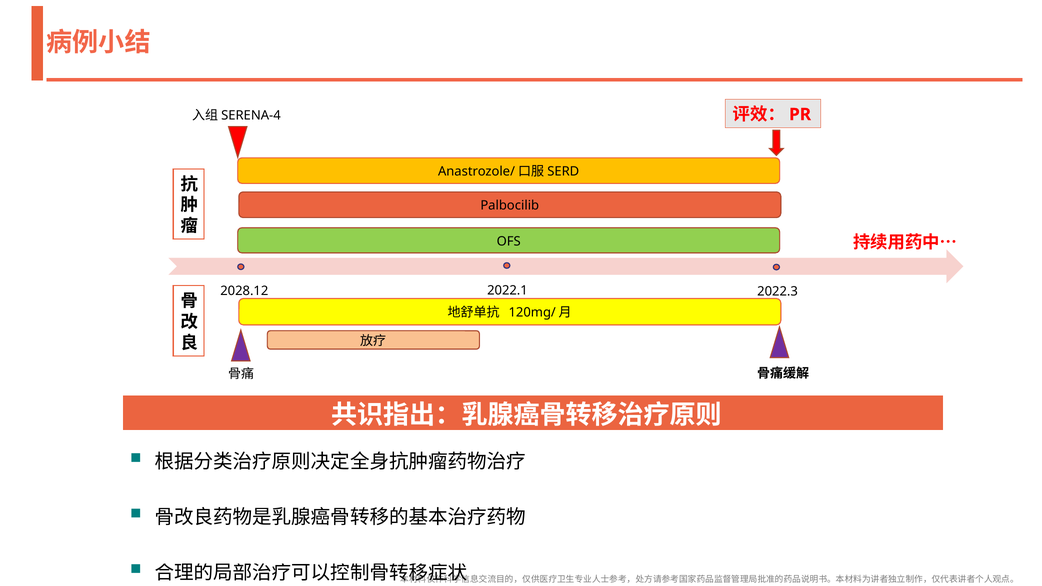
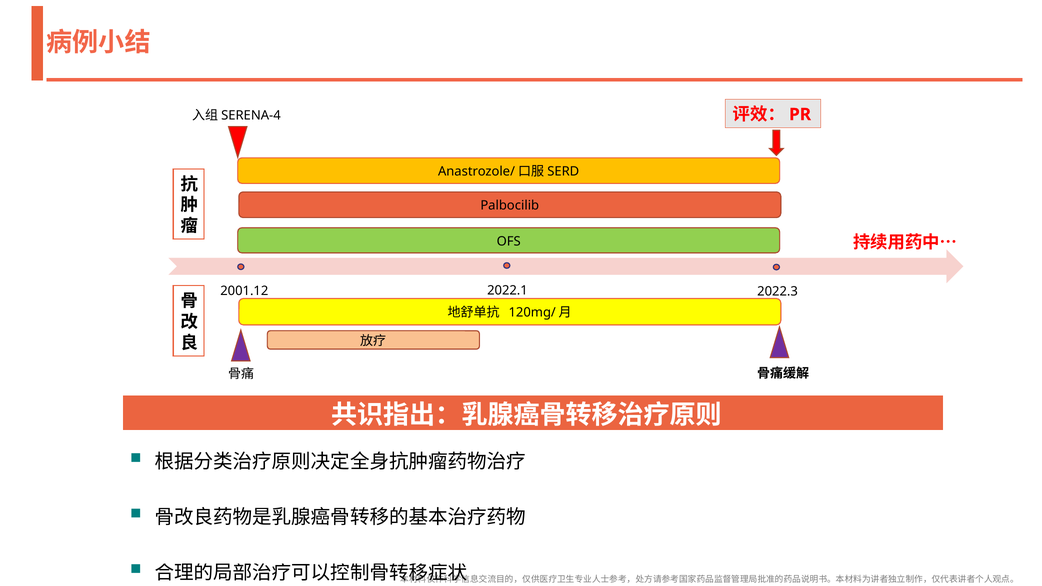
2028.12: 2028.12 -> 2001.12
